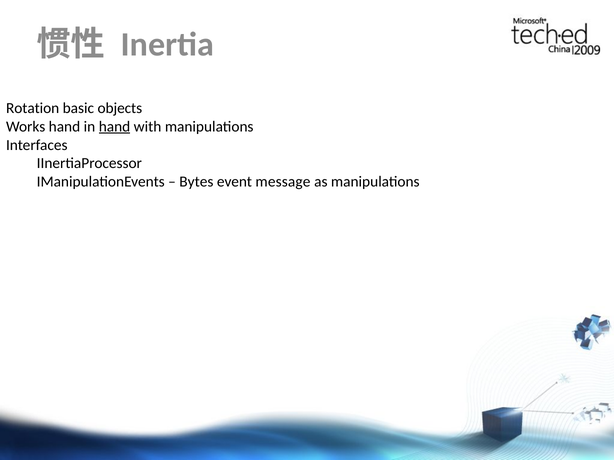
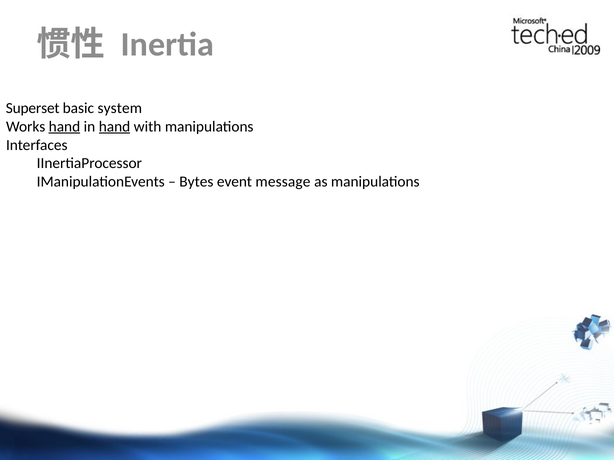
Rotation: Rotation -> Superset
objects: objects -> system
hand at (64, 127) underline: none -> present
